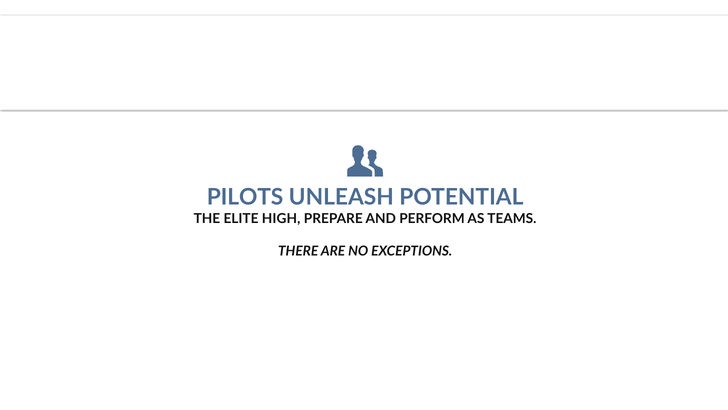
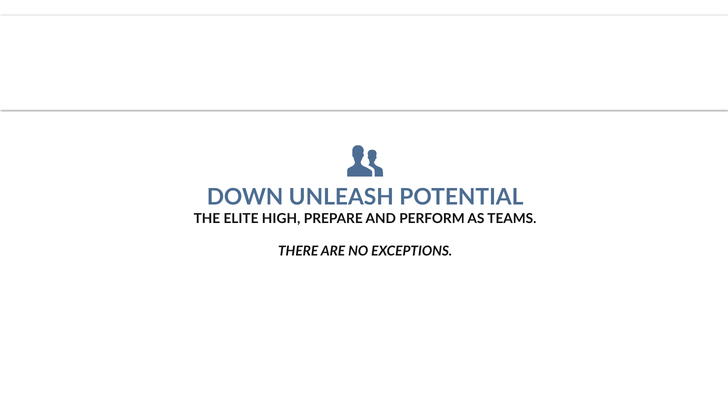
PILOTS: PILOTS -> DOWN
